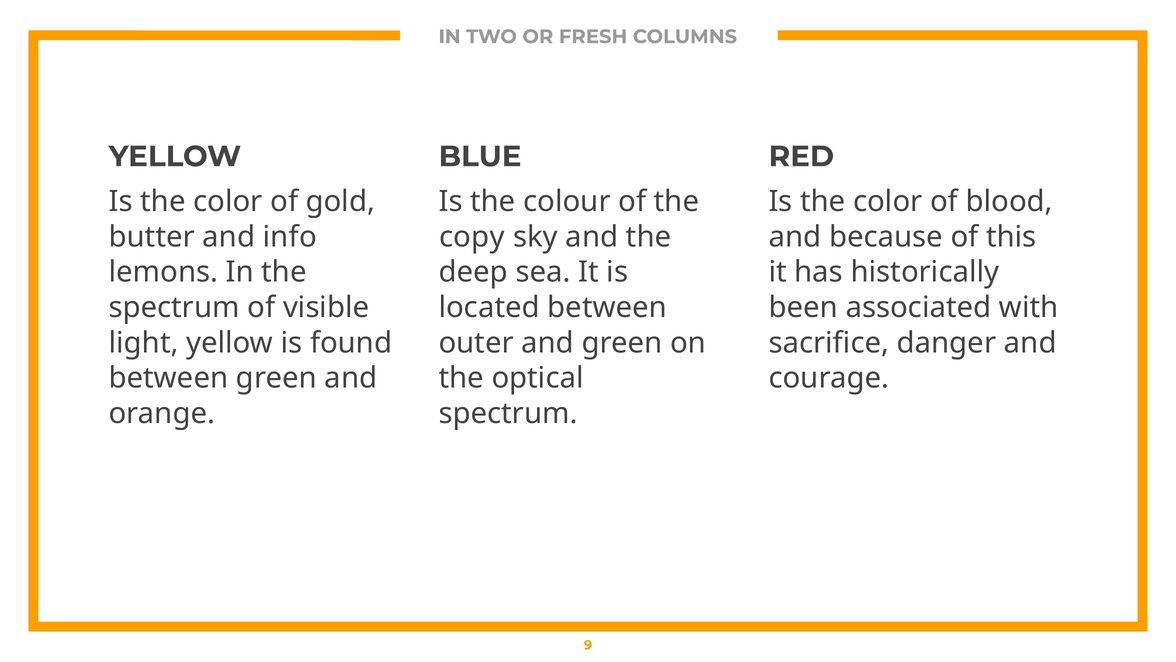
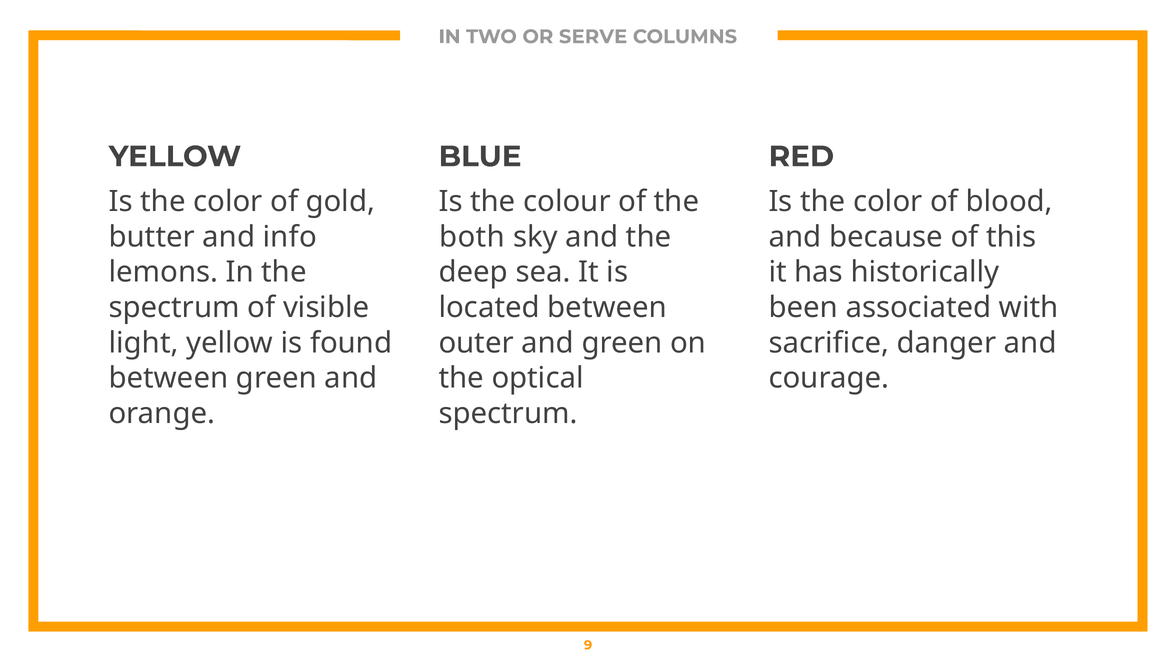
FRESH: FRESH -> SERVE
copy: copy -> both
